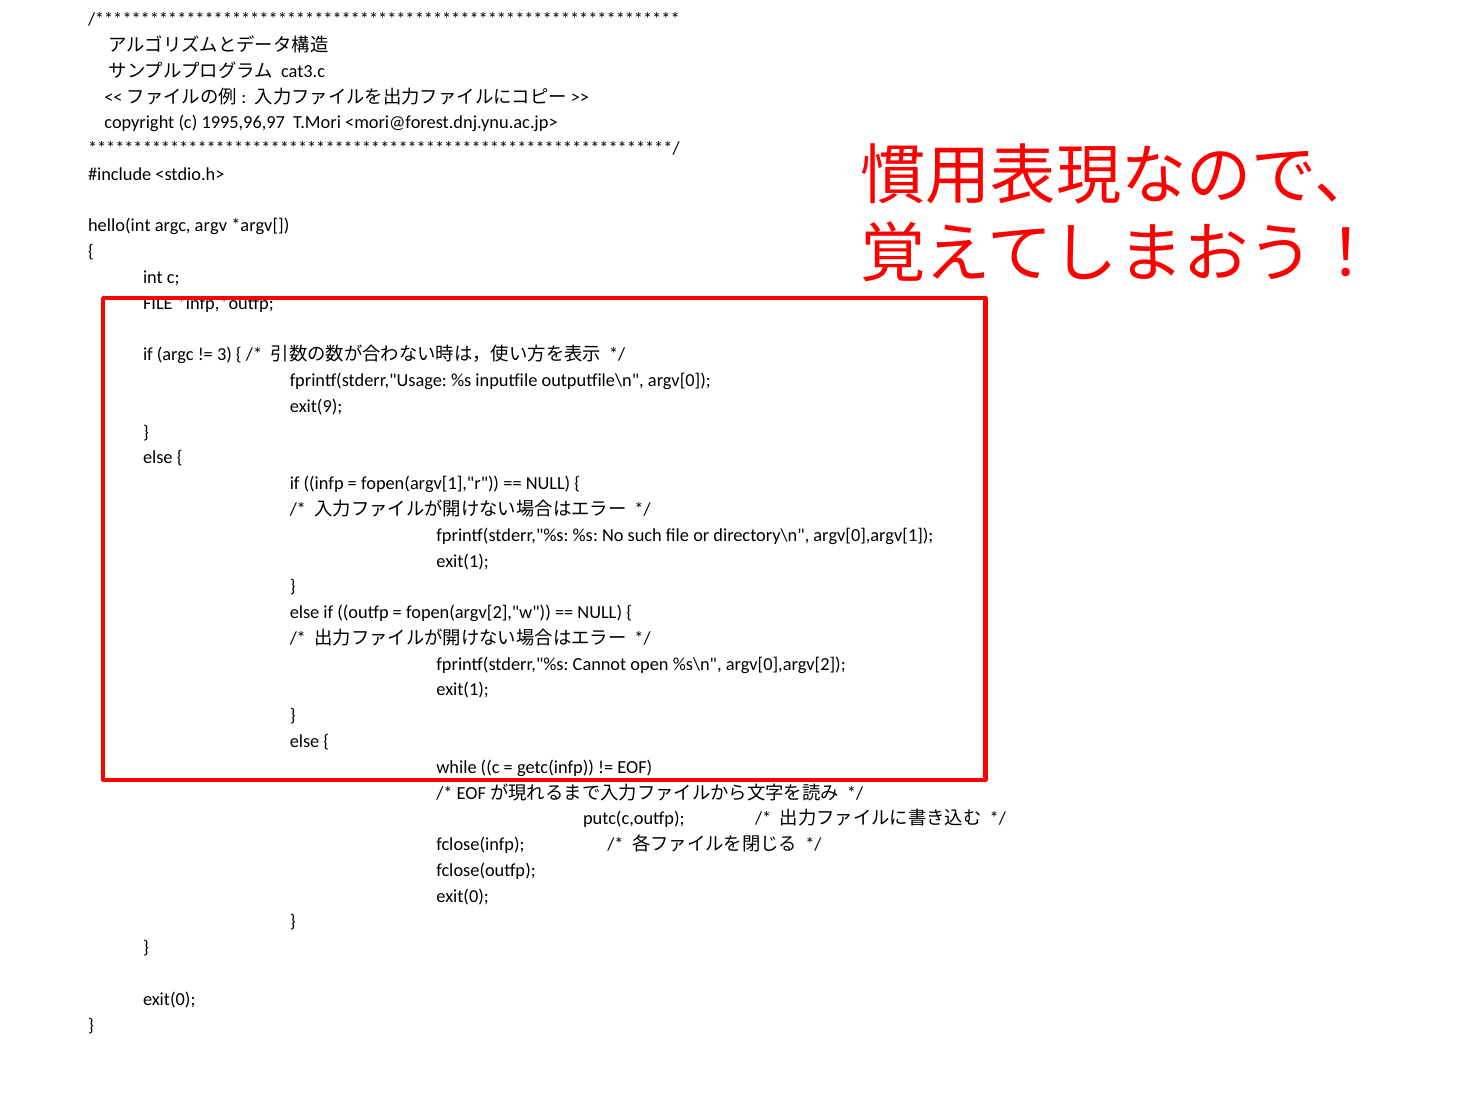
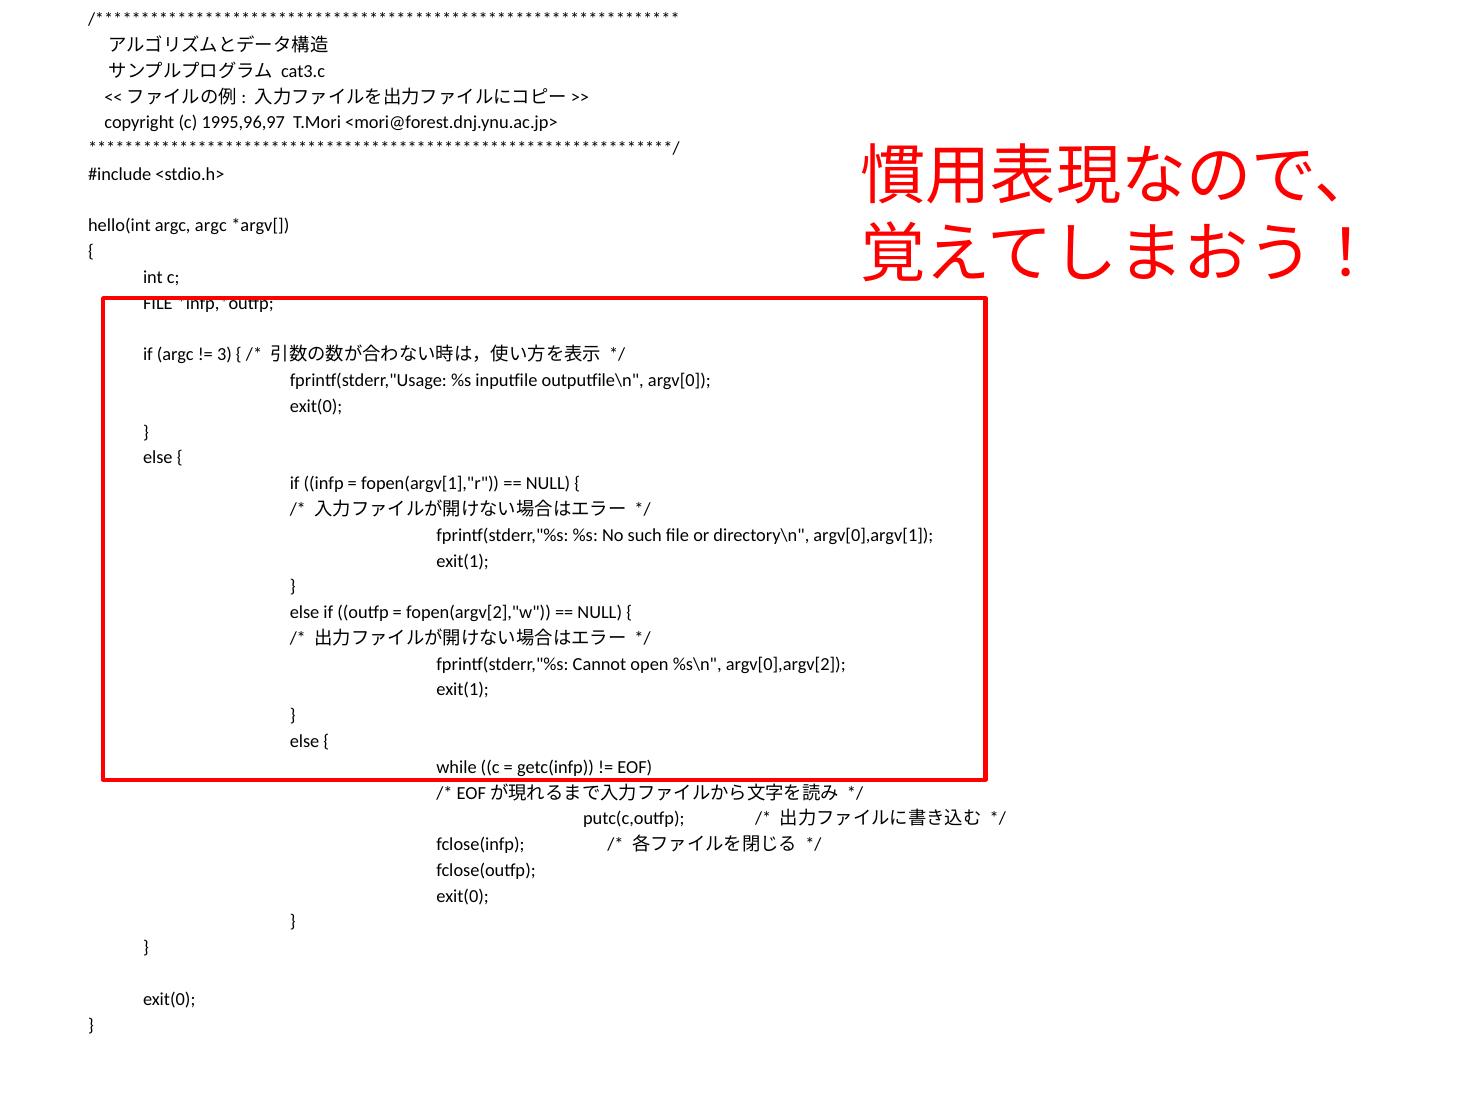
argc argv: argv -> argc
exit(9 at (316, 406): exit(9 -> exit(0
